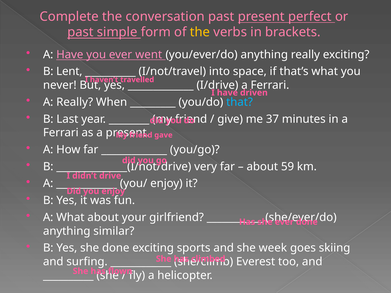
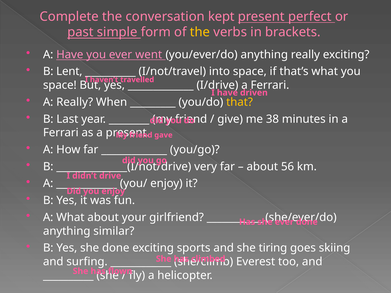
conversation past: past -> kept
never at (60, 85): never -> space
that colour: light blue -> yellow
37: 37 -> 38
59: 59 -> 56
week: week -> tiring
